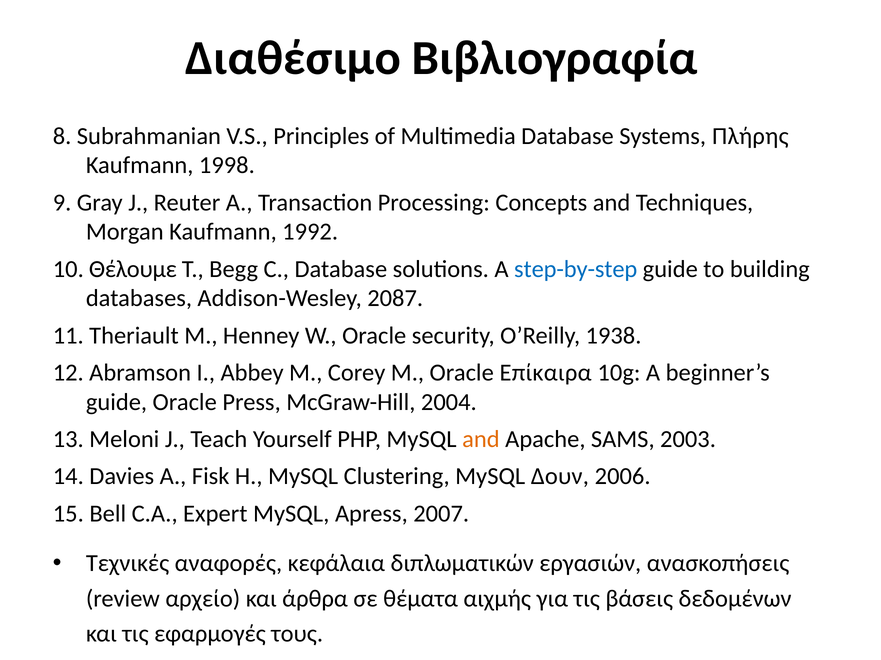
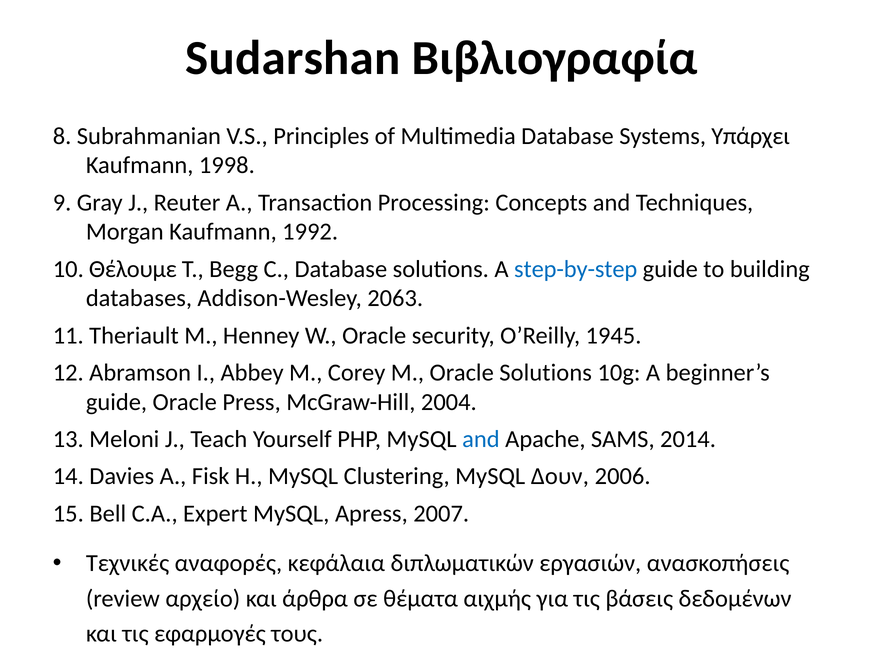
Διαθέσιμο: Διαθέσιμο -> Sudarshan
Πλήρης: Πλήρης -> Υπάρχει
2087: 2087 -> 2063
1938: 1938 -> 1945
Oracle Επίκαιρα: Επίκαιρα -> Solutions
and at (481, 440) colour: orange -> blue
2003: 2003 -> 2014
